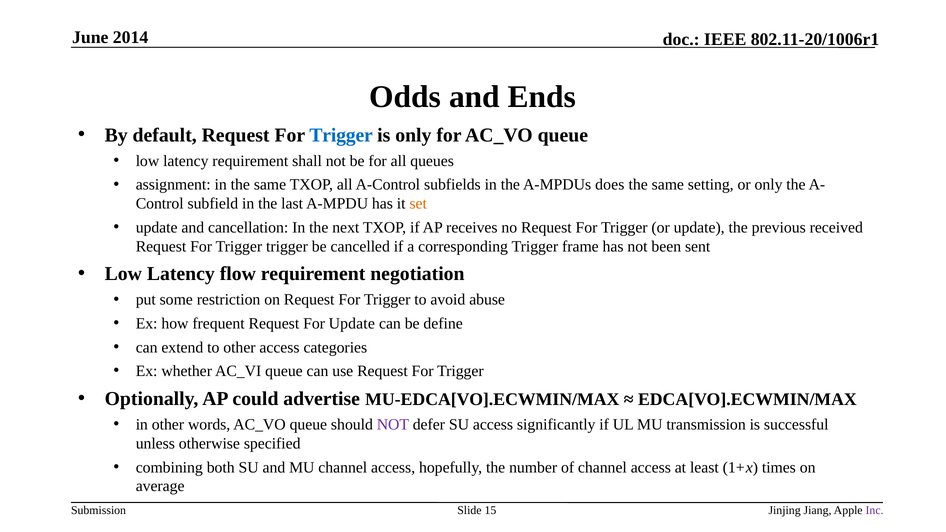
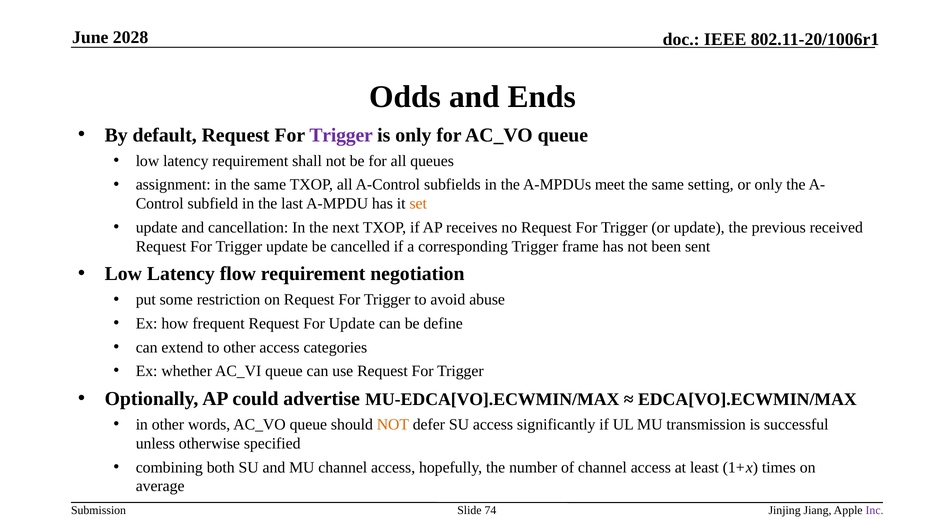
2014: 2014 -> 2028
Trigger at (341, 135) colour: blue -> purple
does: does -> meet
Trigger trigger: trigger -> update
NOT at (393, 425) colour: purple -> orange
15: 15 -> 74
